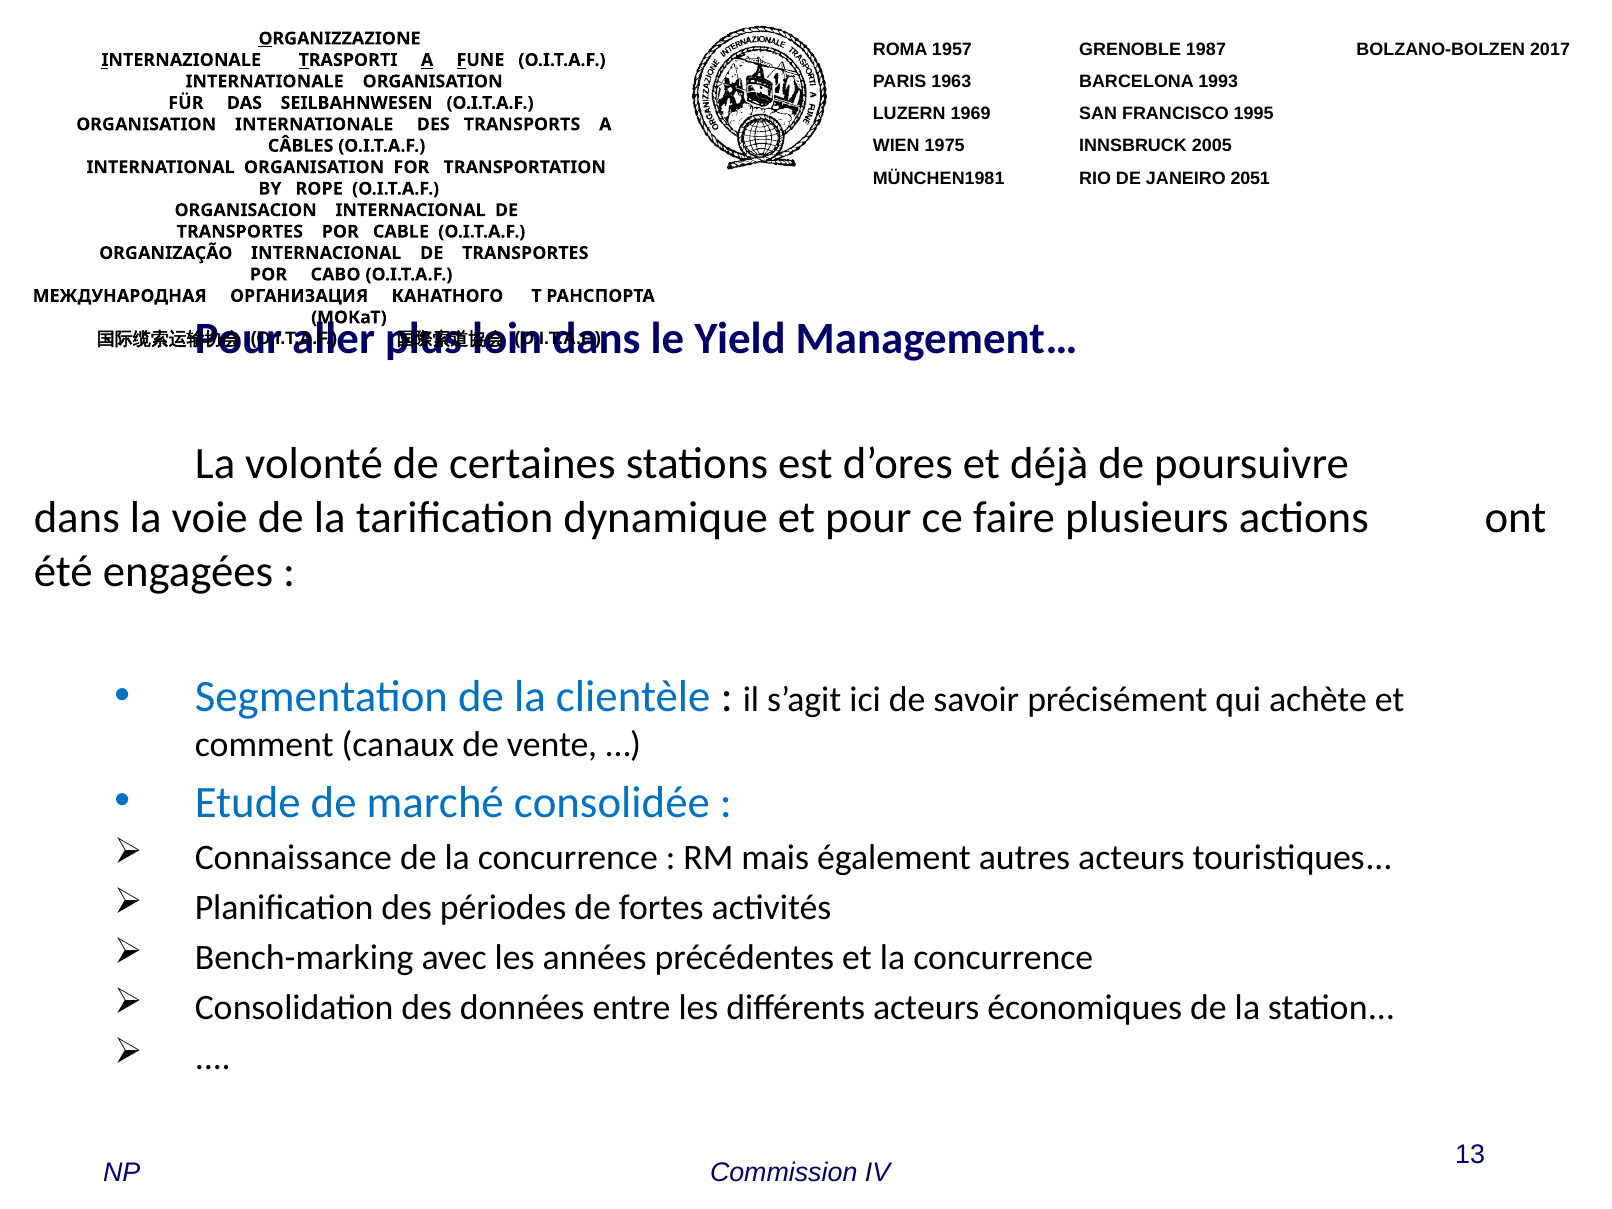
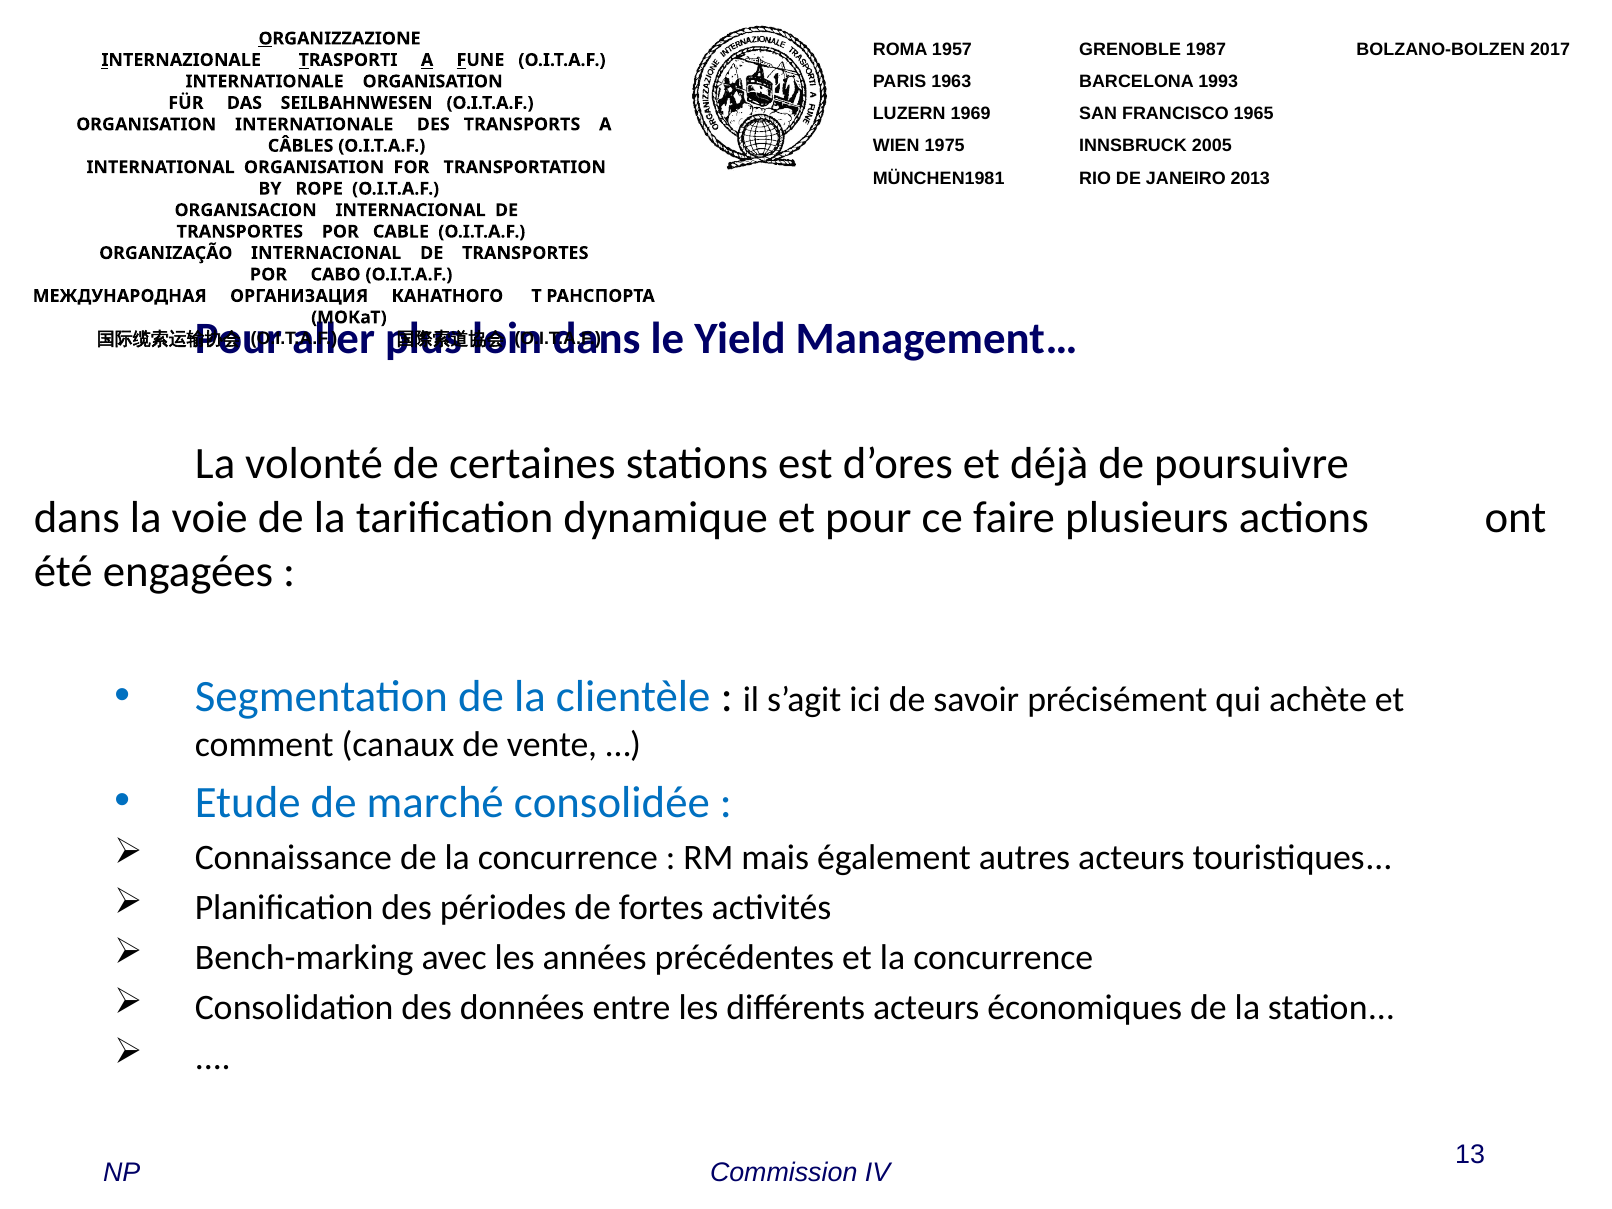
1995: 1995 -> 1965
2051: 2051 -> 2013
